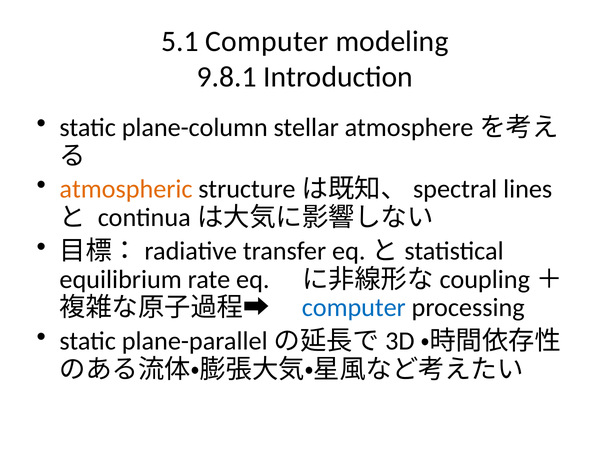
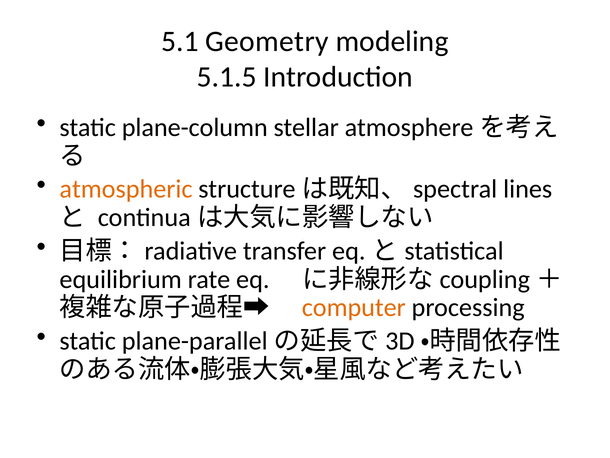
5.1 Computer: Computer -> Geometry
9.8.1: 9.8.1 -> 5.1.5
computer at (354, 307) colour: blue -> orange
